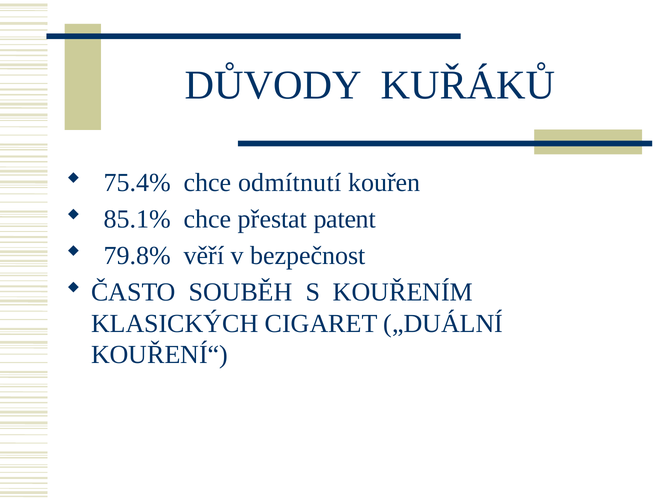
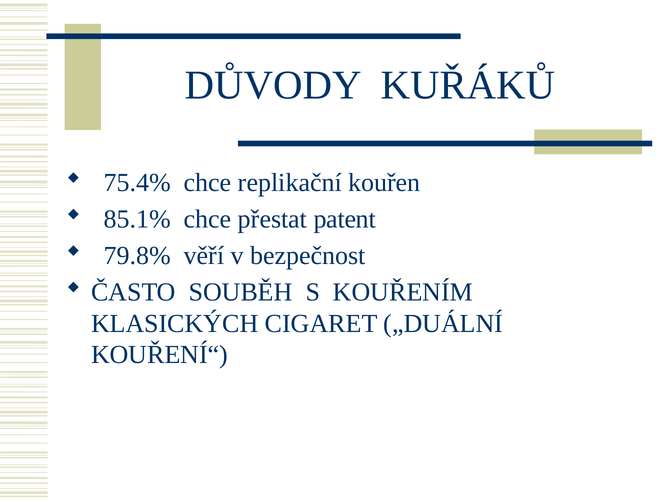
odmítnutí: odmítnutí -> replikační
